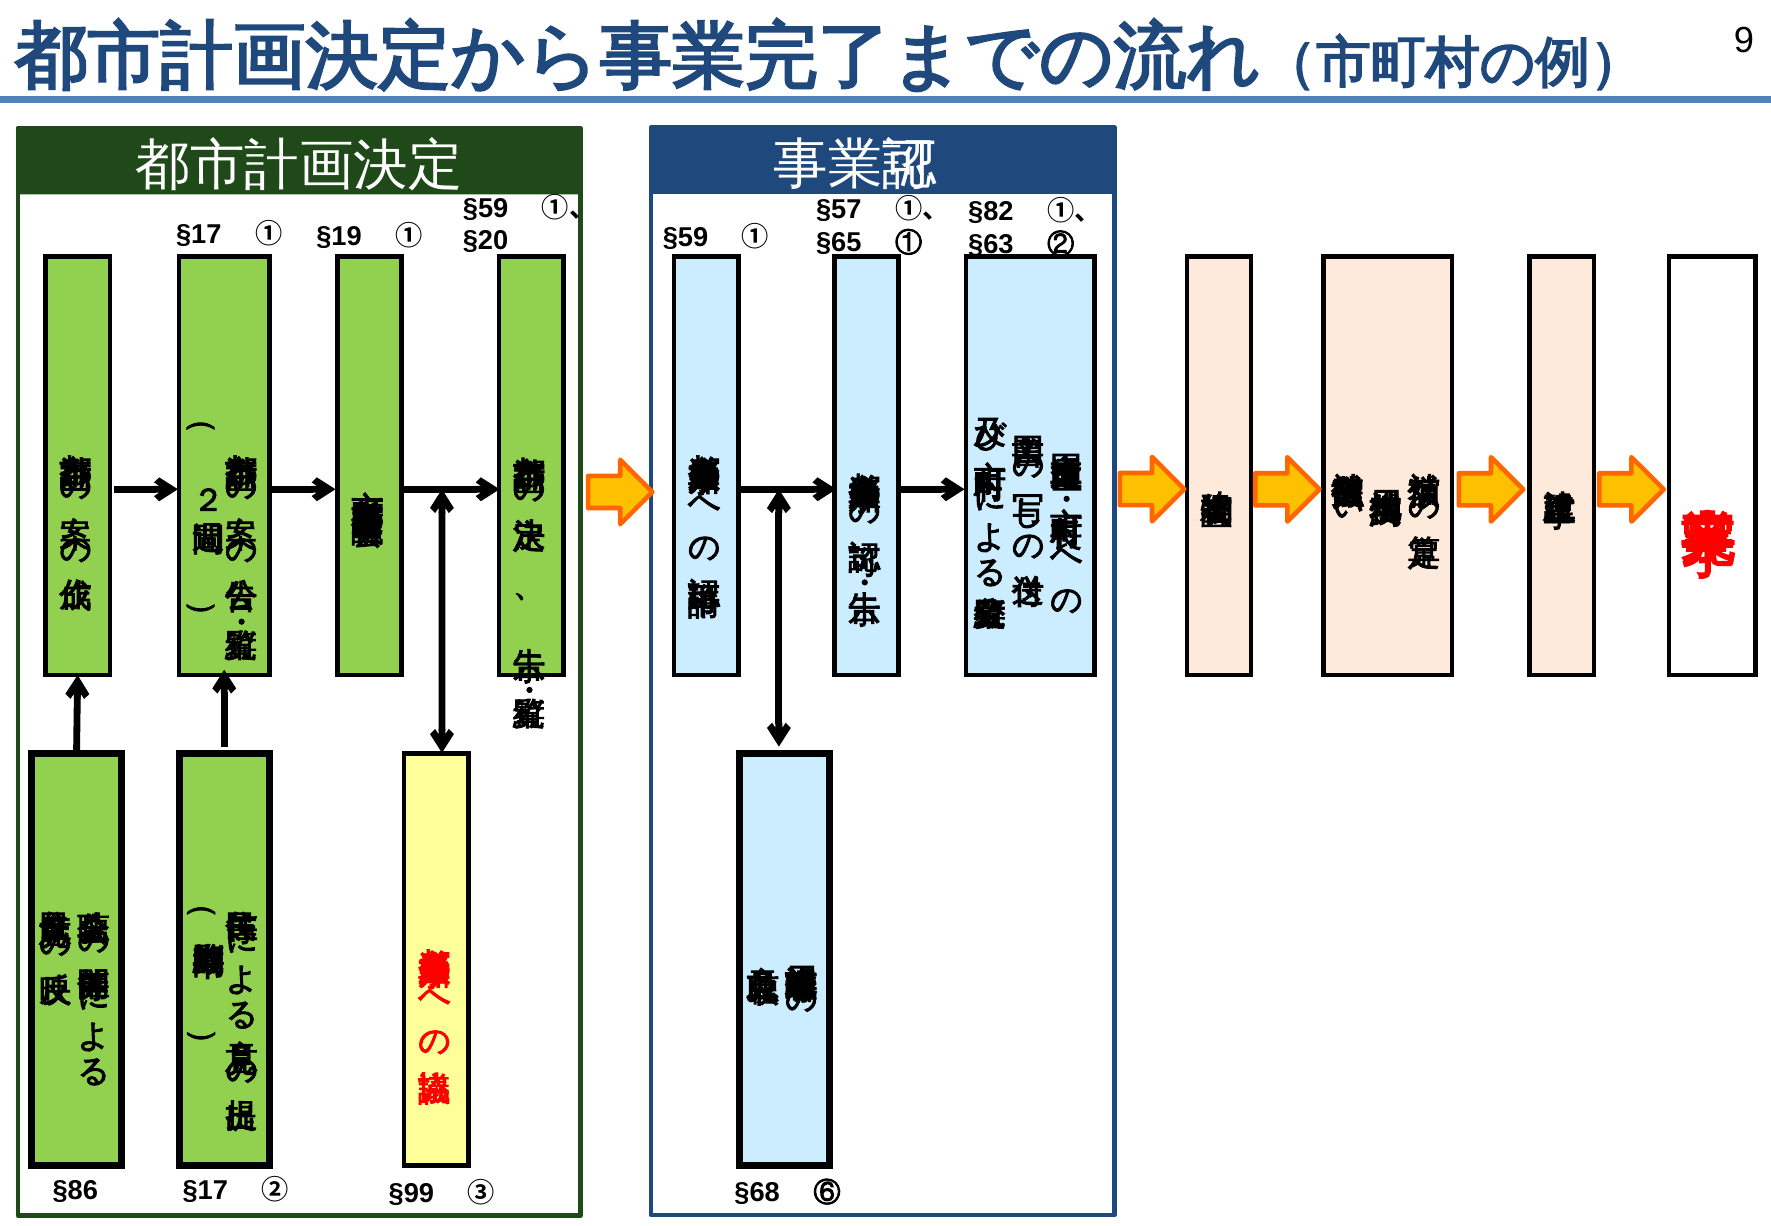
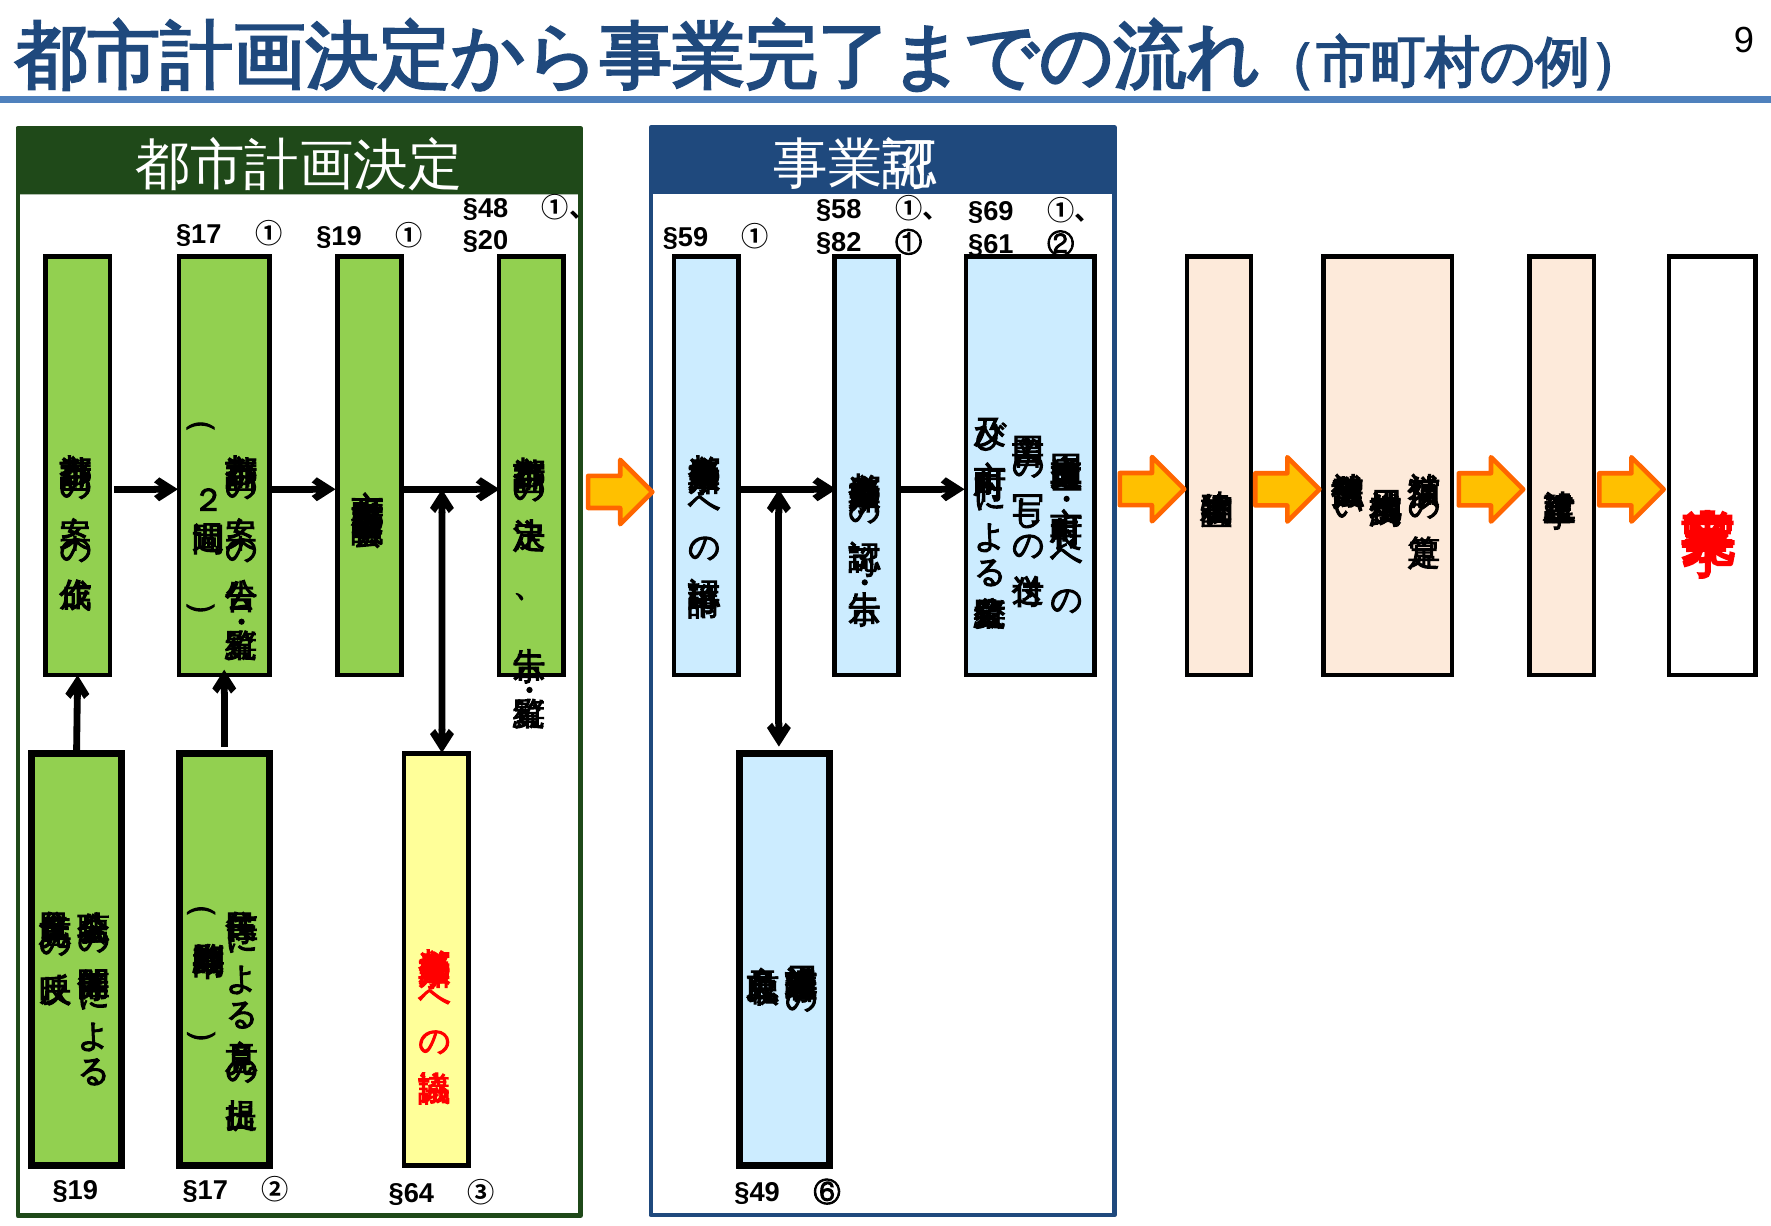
§59 at (486, 208): §59 -> §48
§57: §57 -> §58
§82: §82 -> §69
§65: §65 -> §82
§63: §63 -> §61
§86 at (75, 1191): §86 -> §19
§99: §99 -> §64
§68: §68 -> §49
